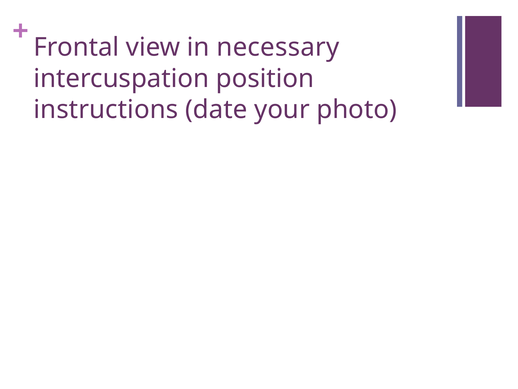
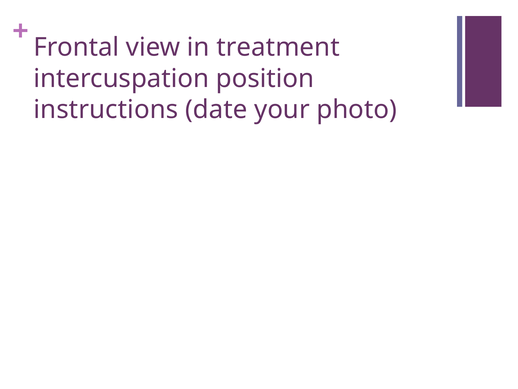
necessary: necessary -> treatment
